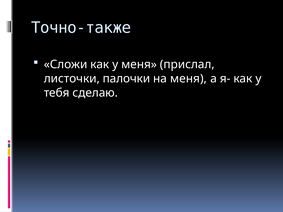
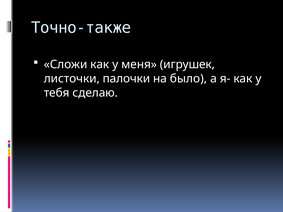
прислал: прислал -> игрушек
на меня: меня -> было
